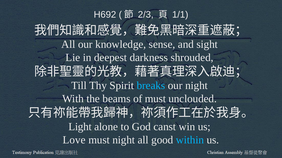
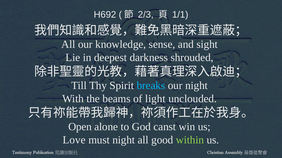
of must: must -> light
Light: Light -> Open
within colour: light blue -> light green
